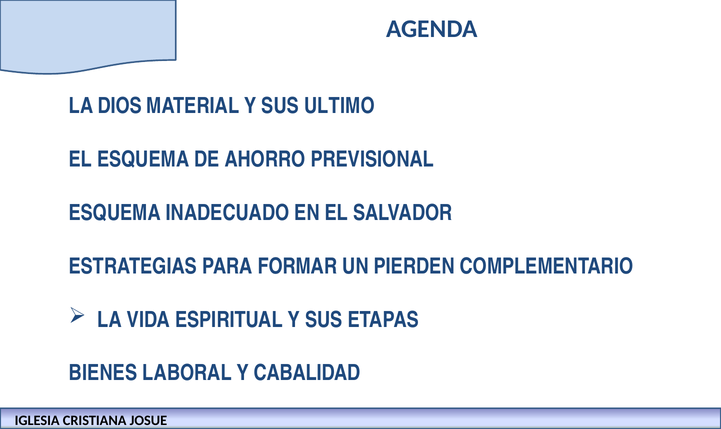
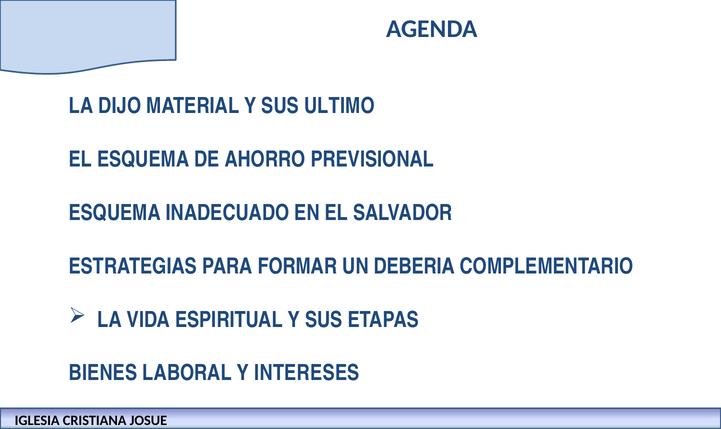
DIOS: DIOS -> DIJO
PIERDEN: PIERDEN -> DEBERIA
CABALIDAD: CABALIDAD -> INTERESES
